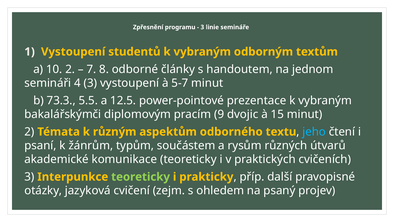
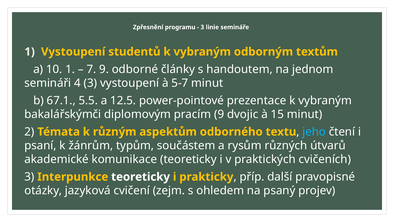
10 2: 2 -> 1
7 8: 8 -> 9
73.3: 73.3 -> 67.1
teoreticky at (141, 177) colour: light green -> white
